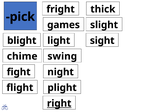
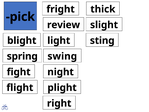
games: games -> review
sight: sight -> sting
chime: chime -> spring
right underline: present -> none
